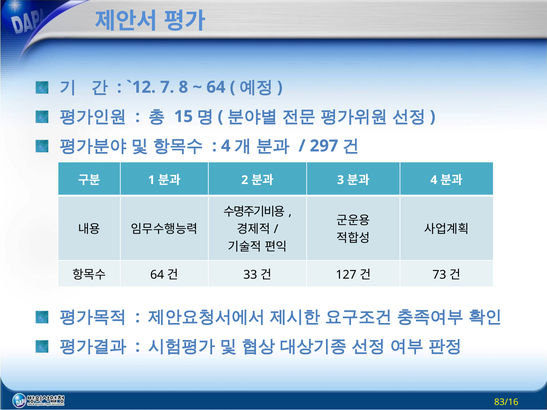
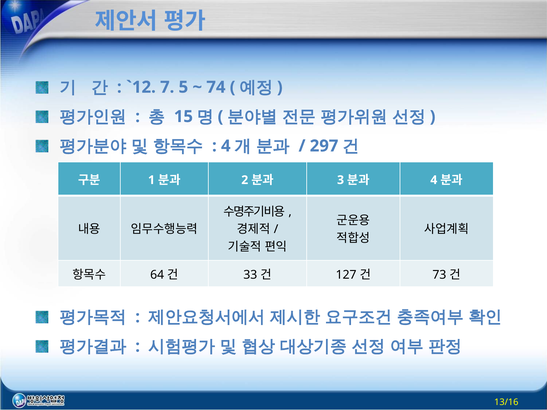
8: 8 -> 5
64 at (216, 87): 64 -> 74
83/16: 83/16 -> 13/16
